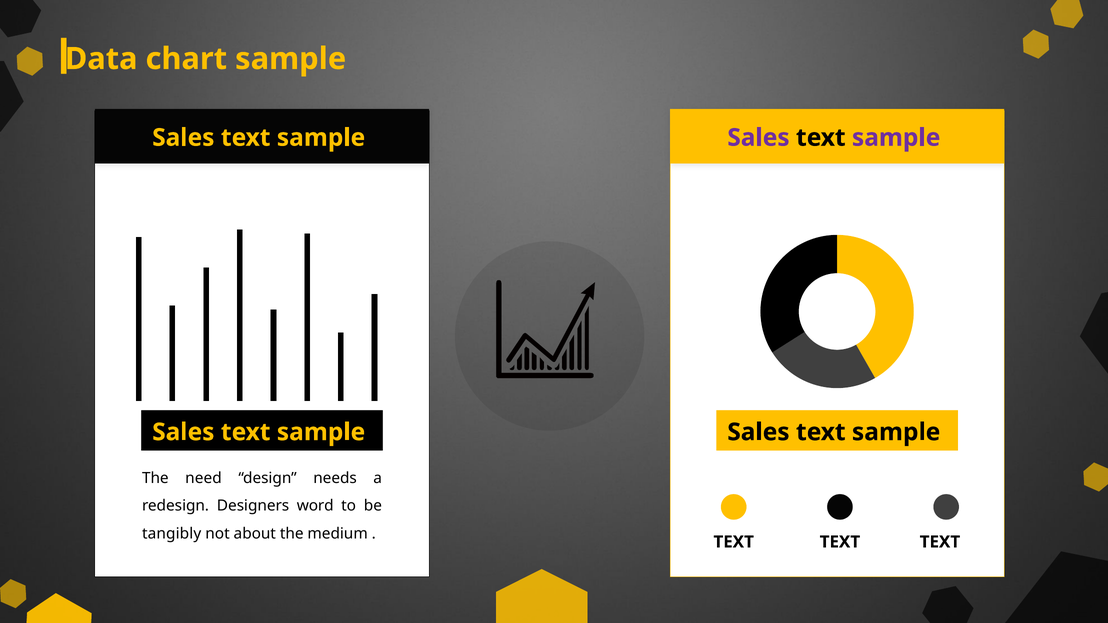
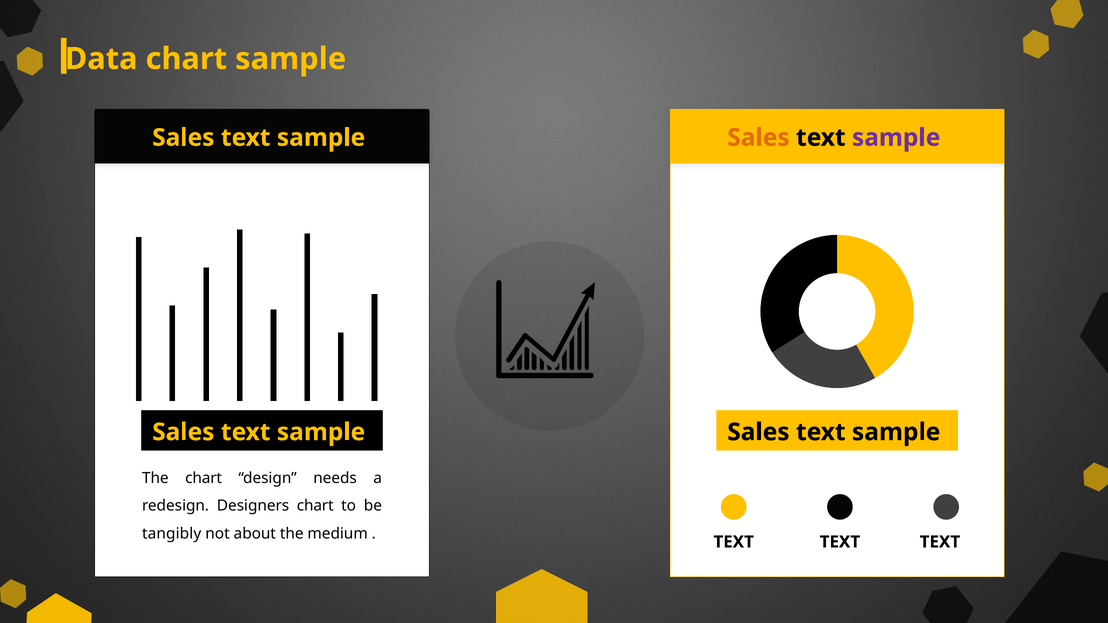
Sales at (758, 138) colour: purple -> orange
need at (203, 478): need -> chart
Designers word: word -> chart
